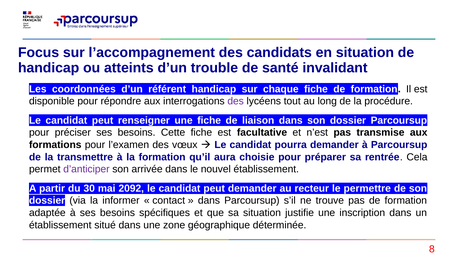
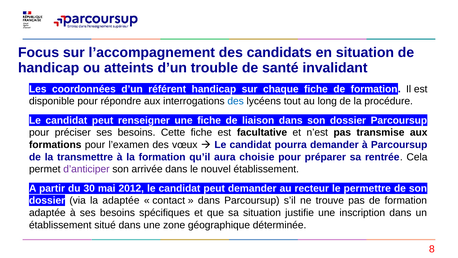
des at (236, 101) colour: purple -> blue
2092: 2092 -> 2012
la informer: informer -> adaptée
